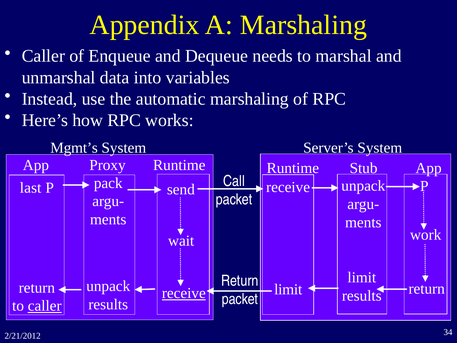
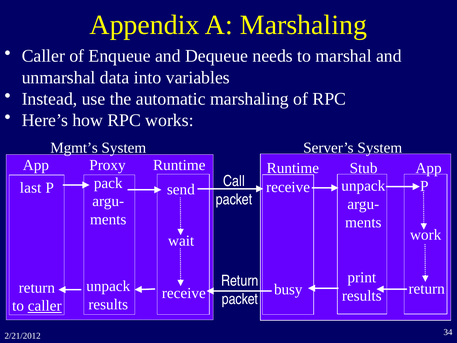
limit at (362, 277): limit -> print
limit at (288, 289): limit -> busy
receive at (184, 293) underline: present -> none
